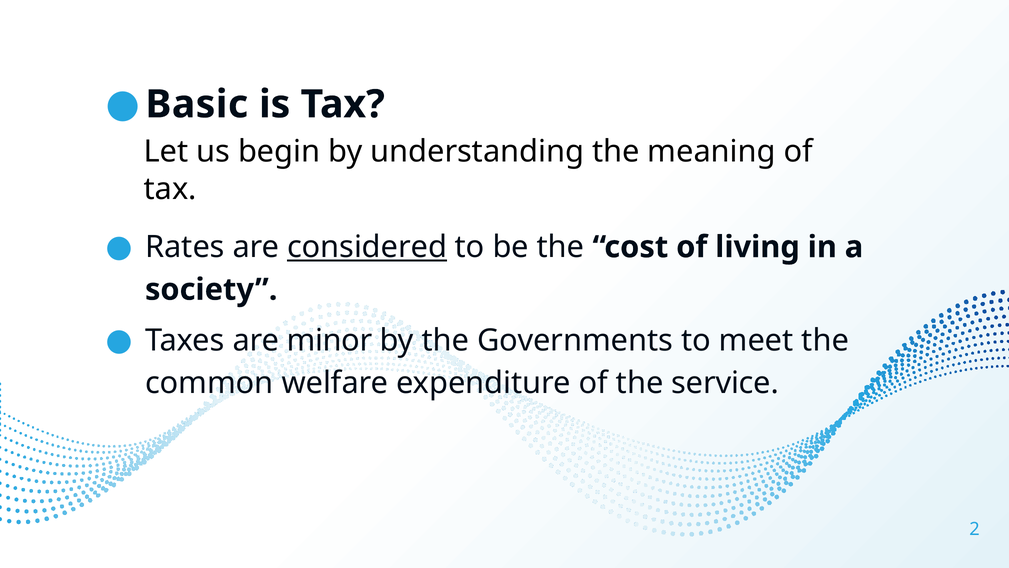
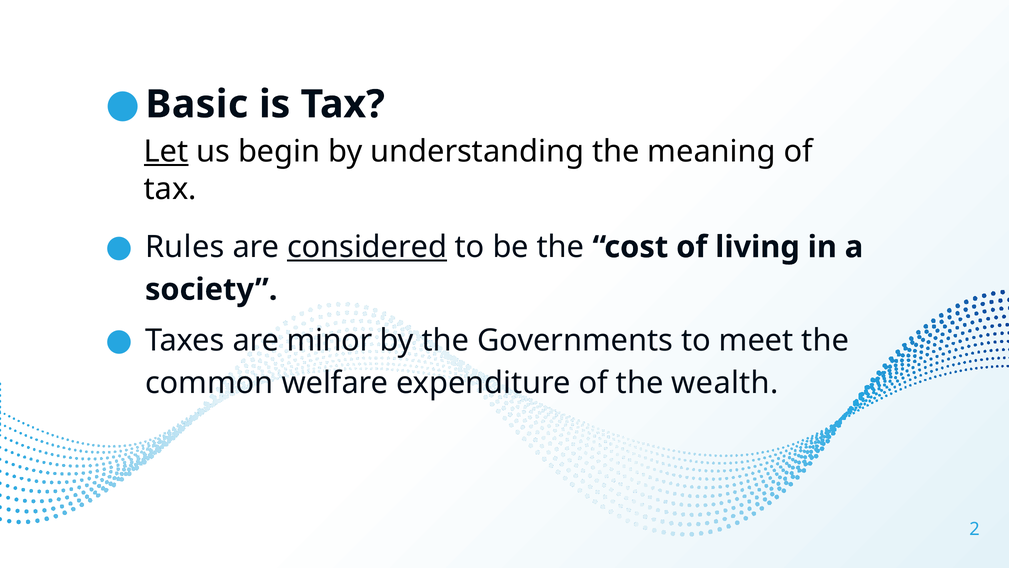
Let underline: none -> present
Rates: Rates -> Rules
service: service -> wealth
